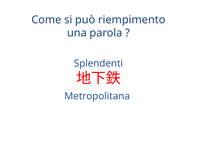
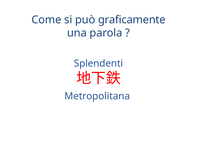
riempimento: riempimento -> graficamente
